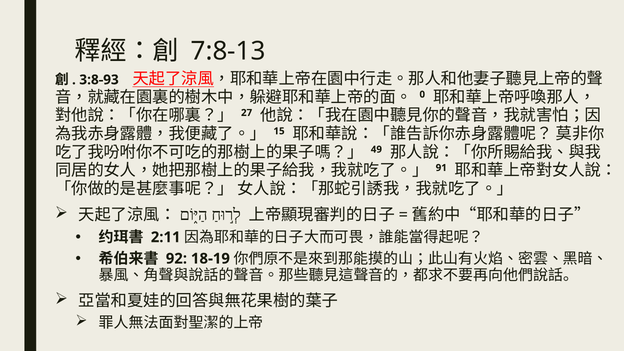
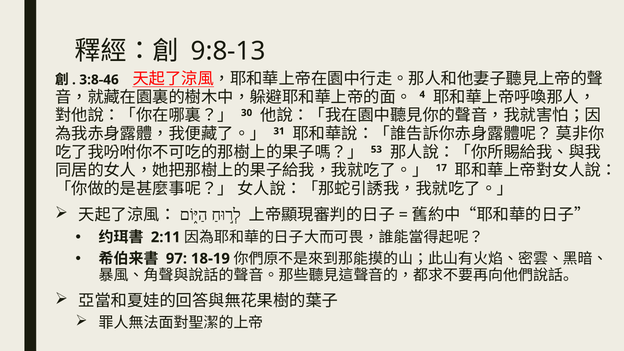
7:8-13: 7:8-13 -> 9:8-13
3:8-93: 3:8-93 -> 3:8-46
0: 0 -> 4
27: 27 -> 30
15: 15 -> 31
49: 49 -> 53
91: 91 -> 17
92: 92 -> 97
